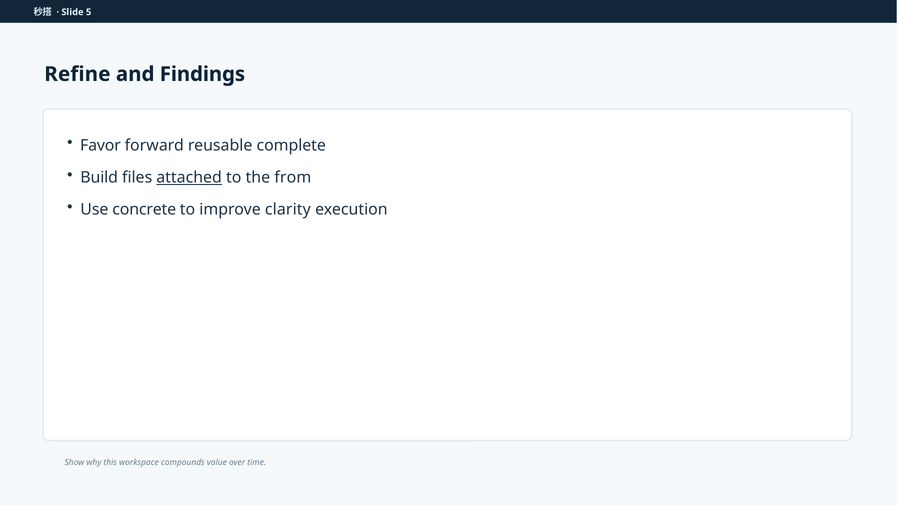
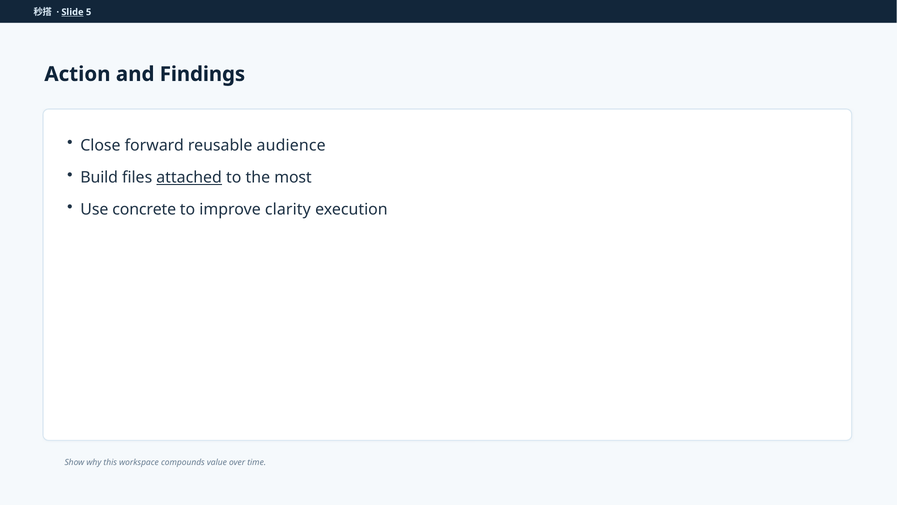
Slide underline: none -> present
Refine: Refine -> Action
Favor: Favor -> Close
complete: complete -> audience
from: from -> most
